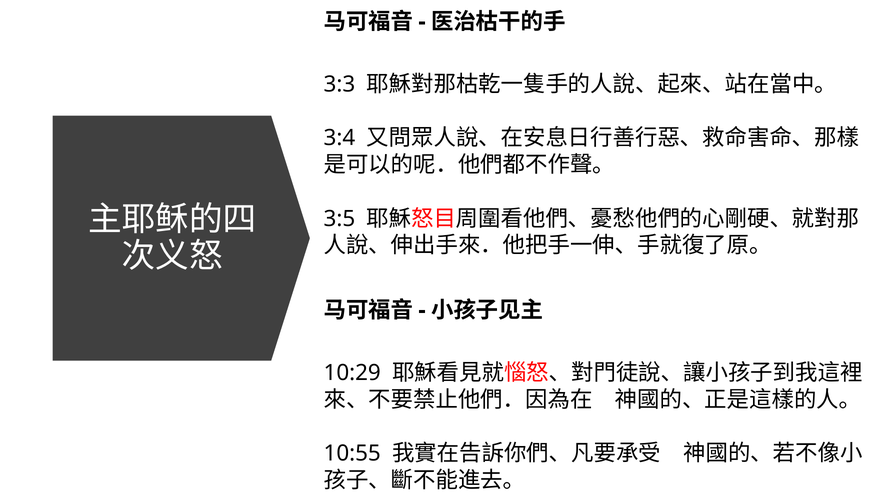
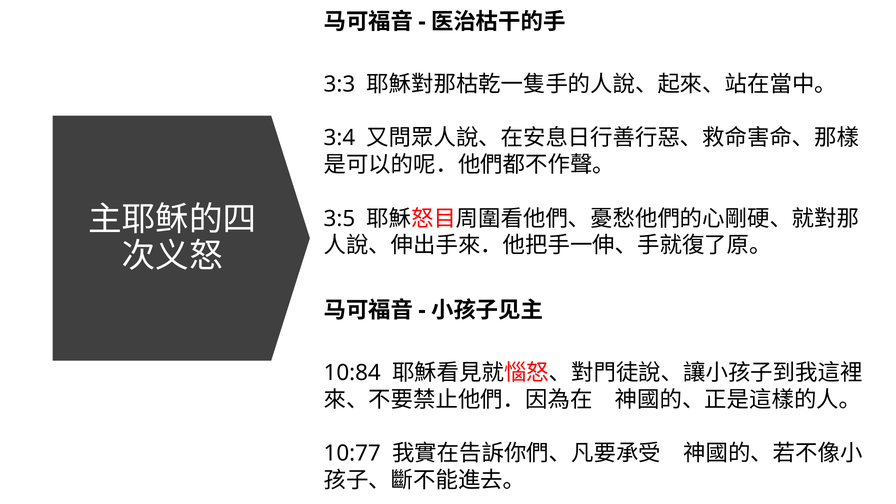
10:29: 10:29 -> 10:84
10:55: 10:55 -> 10:77
